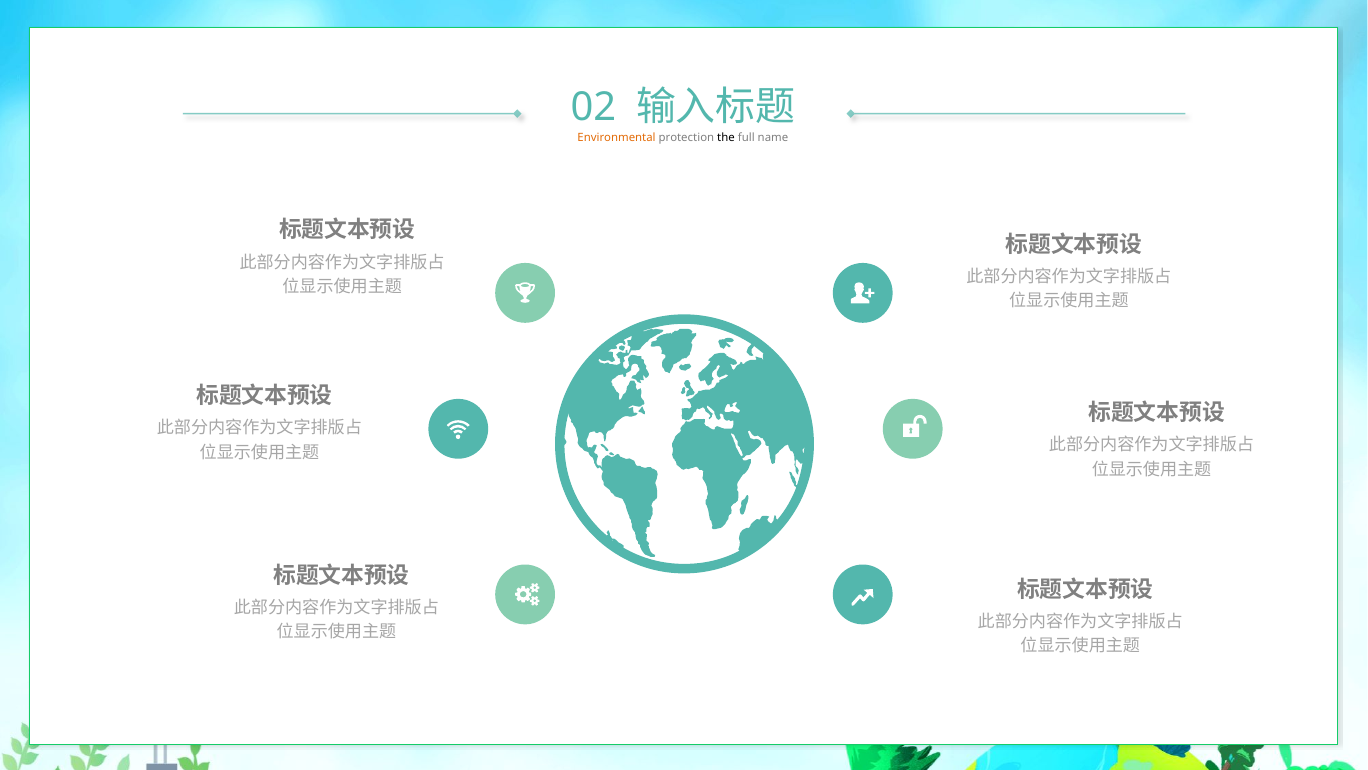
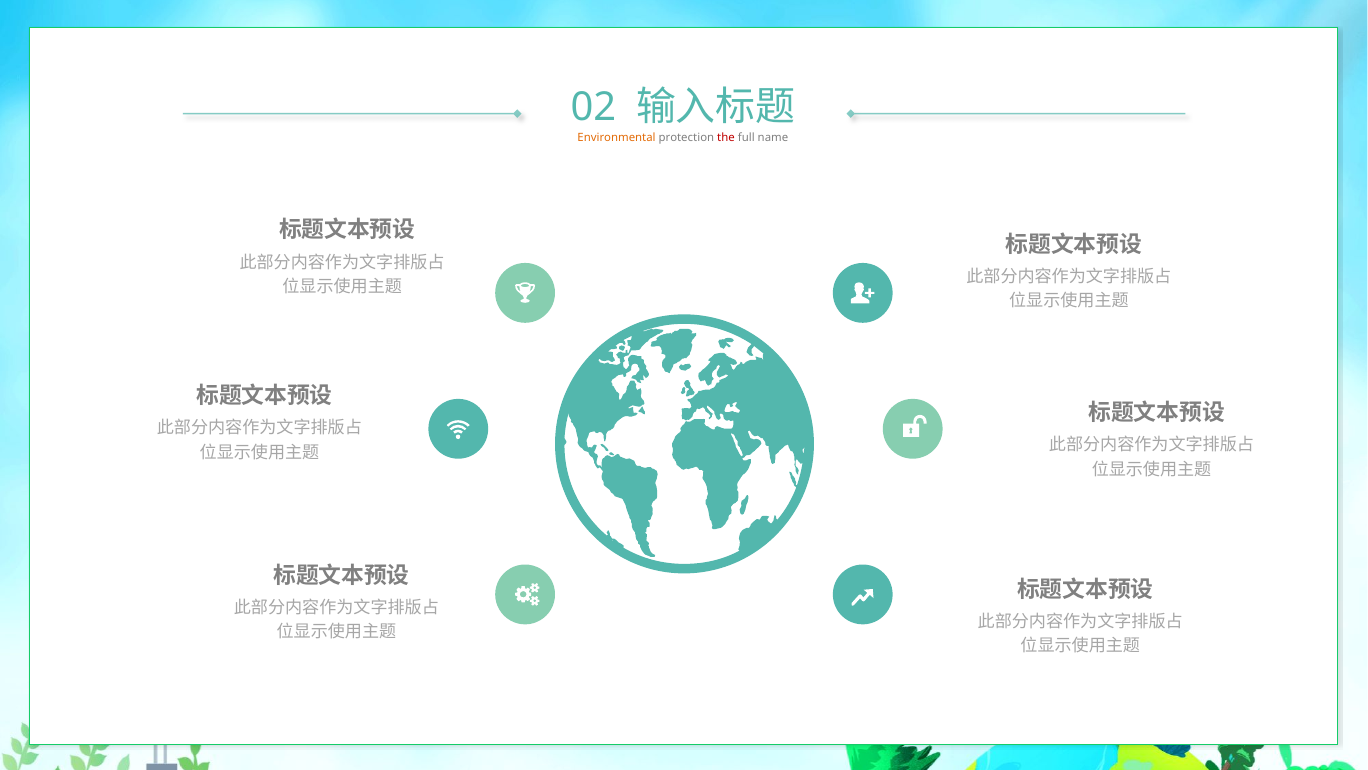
the colour: black -> red
